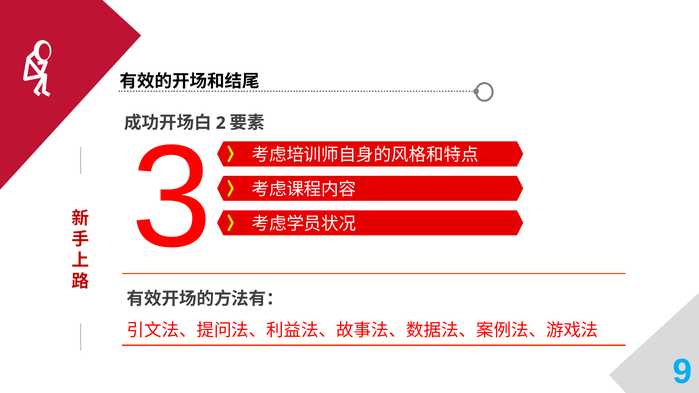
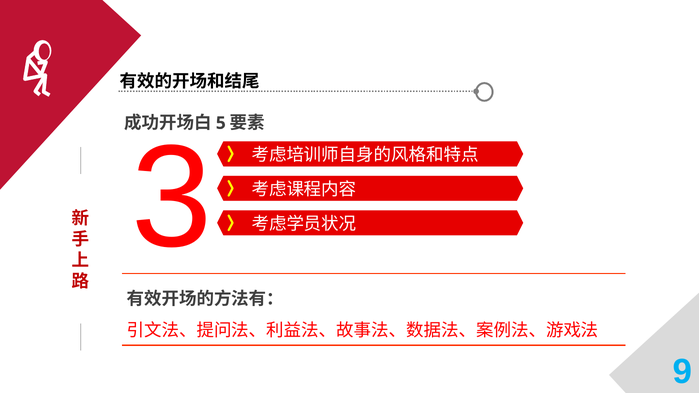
2: 2 -> 5
